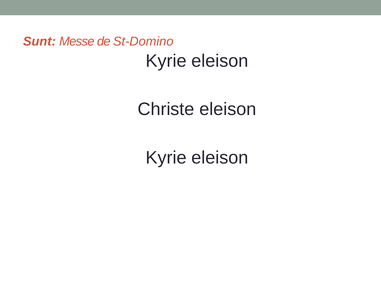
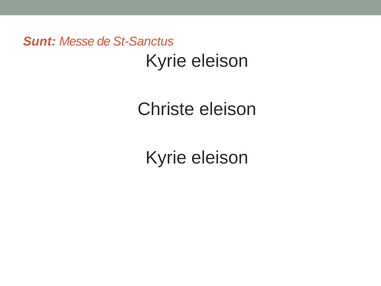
St-Domino: St-Domino -> St-Sanctus
